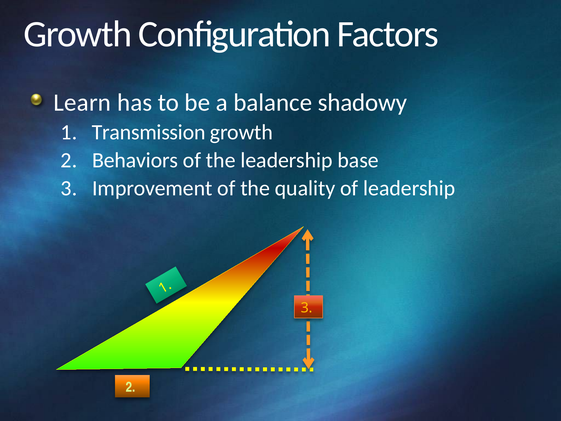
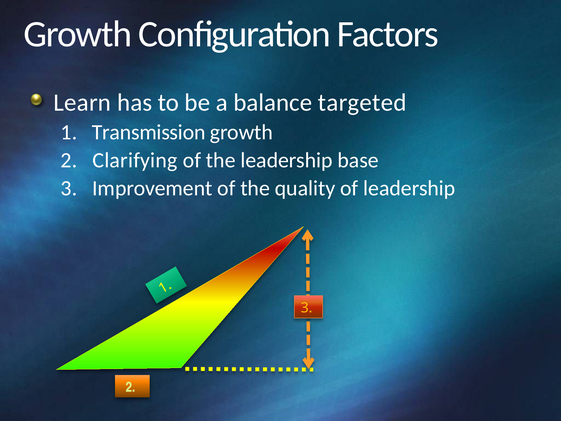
shadowy: shadowy -> targeted
Behaviors: Behaviors -> Clarifying
